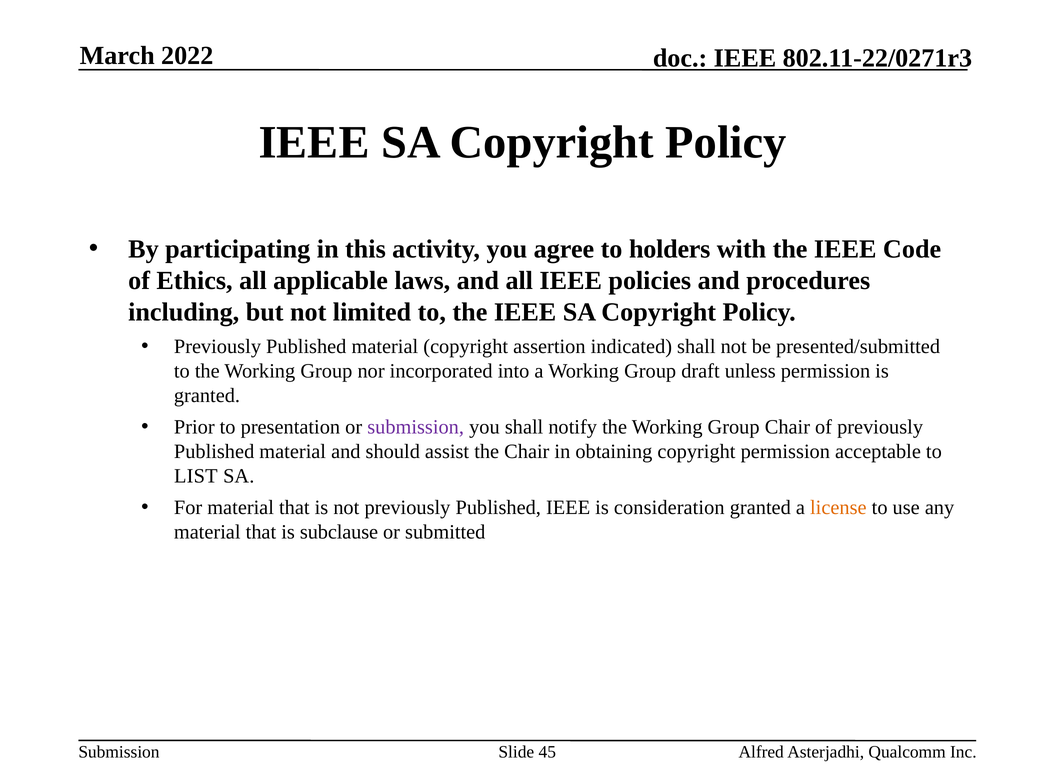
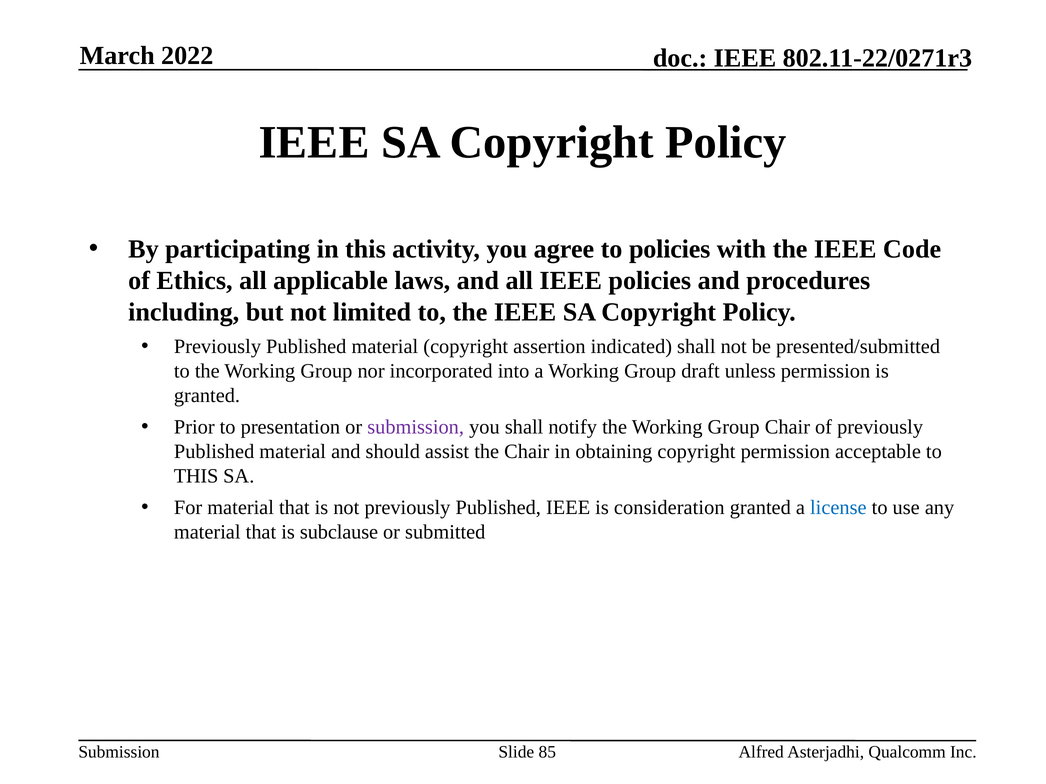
to holders: holders -> policies
LIST at (196, 476): LIST -> THIS
license colour: orange -> blue
45: 45 -> 85
